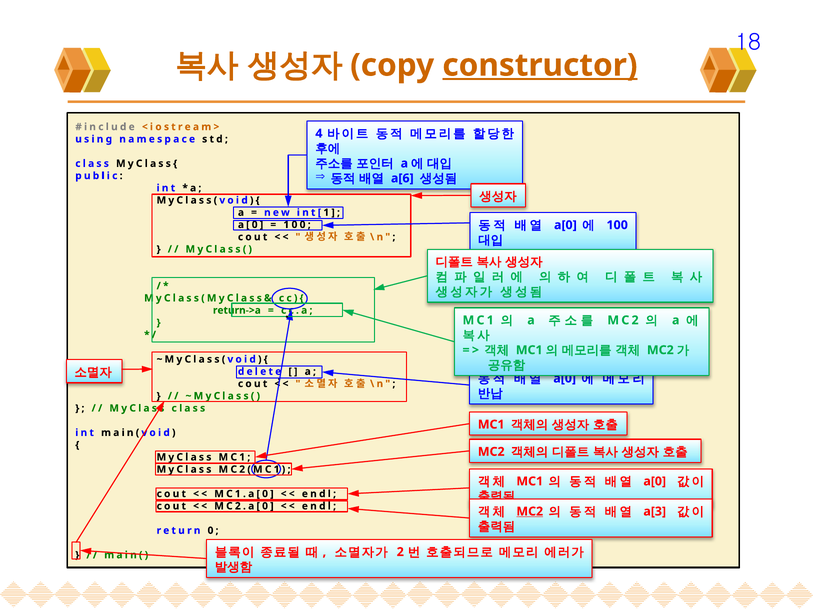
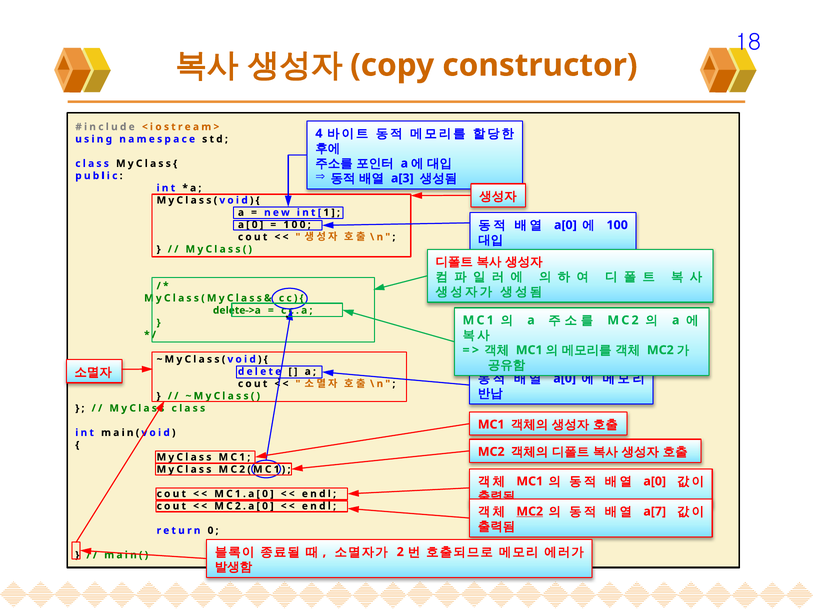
constructor underline: present -> none
a[6: a[6 -> a[3
return->a: return->a -> delete->a
a[3: a[3 -> a[7
